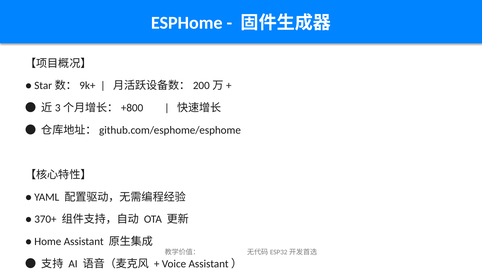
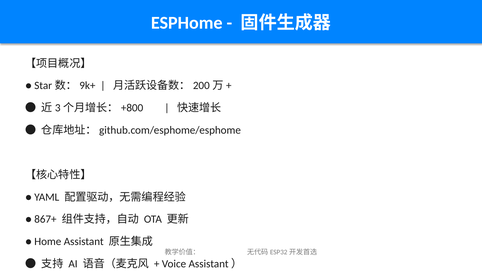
370+: 370+ -> 867+
